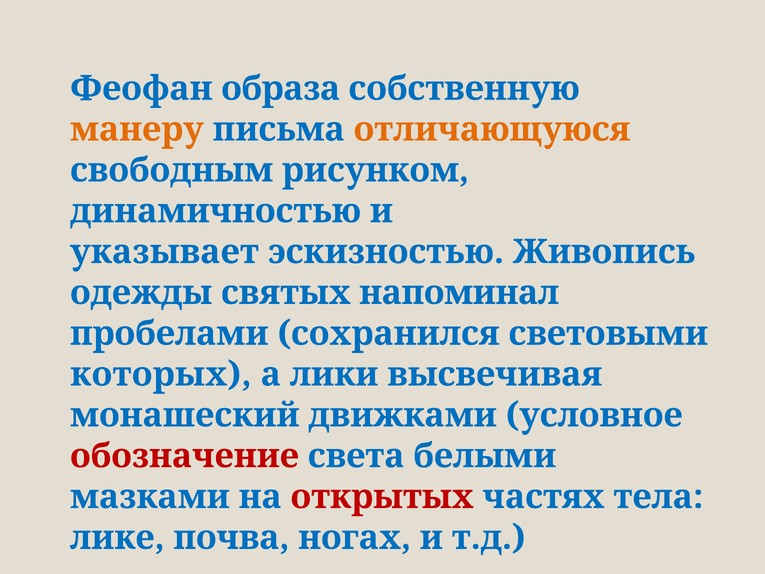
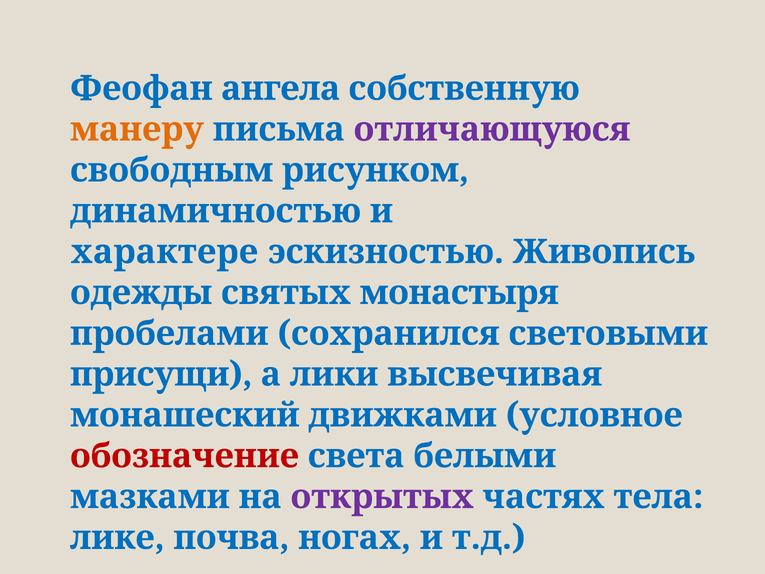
образа: образа -> ангела
отличающуюся colour: orange -> purple
указывает: указывает -> характере
напоминал: напоминал -> монастыря
которых: которых -> присущи
открытых colour: red -> purple
